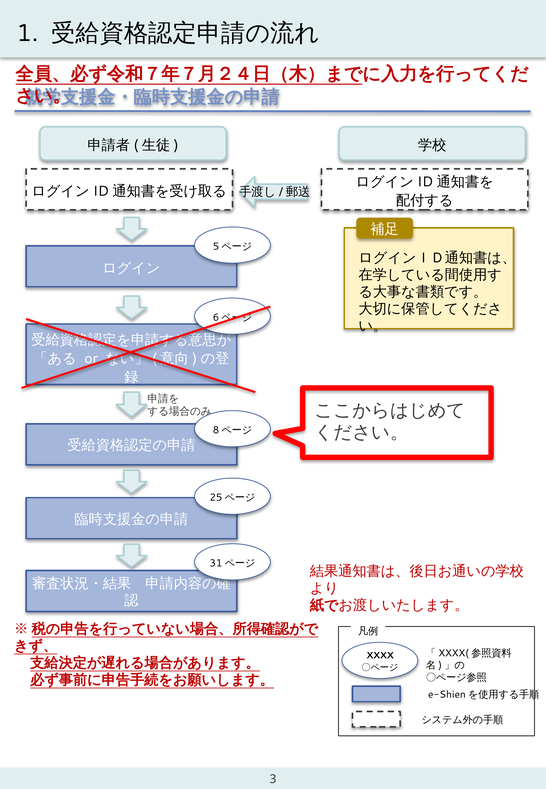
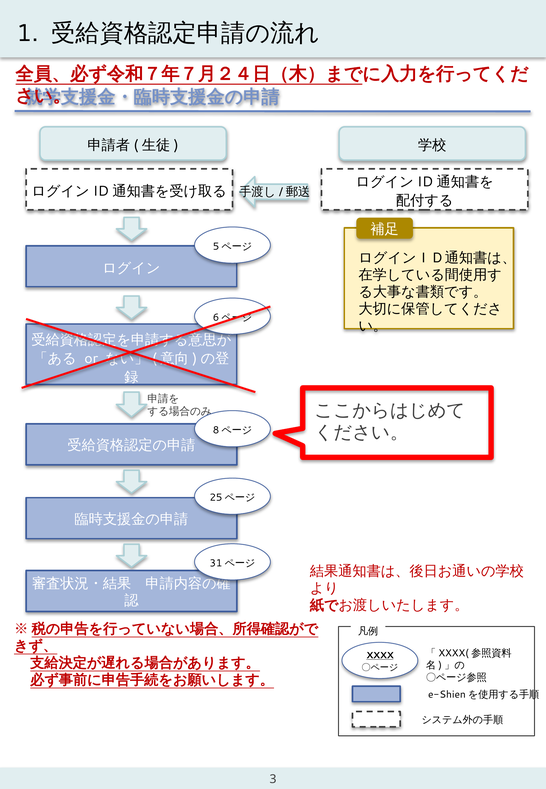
XXXX underline: none -> present
